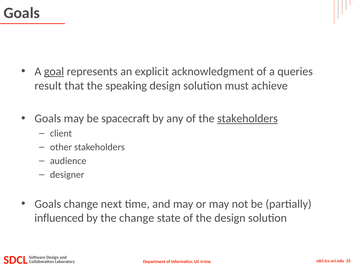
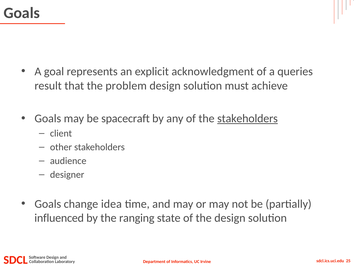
goal underline: present -> none
speaking: speaking -> problem
next: next -> idea
the change: change -> ranging
